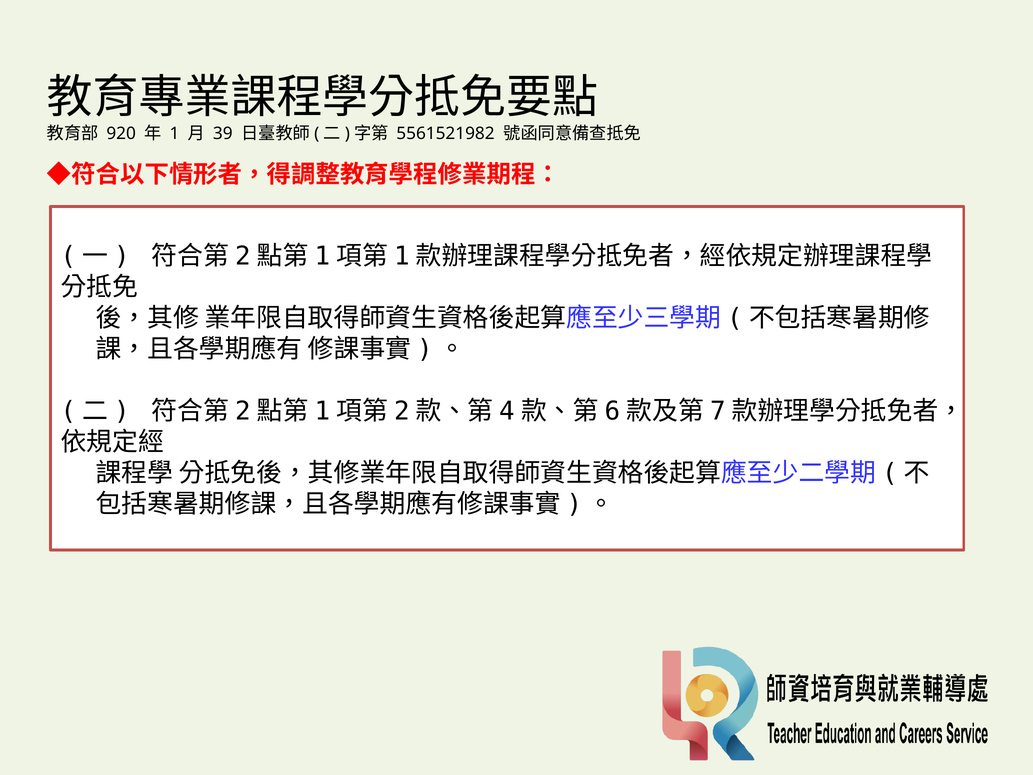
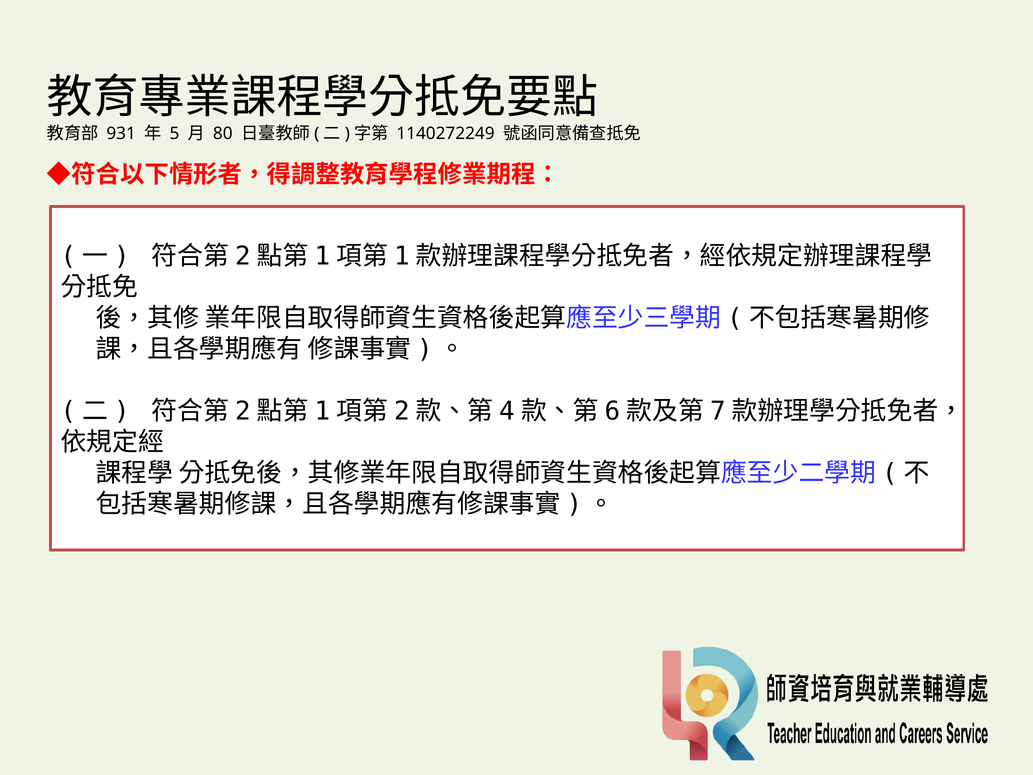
920: 920 -> 931
1: 1 -> 5
39: 39 -> 80
5561521982: 5561521982 -> 1140272249
